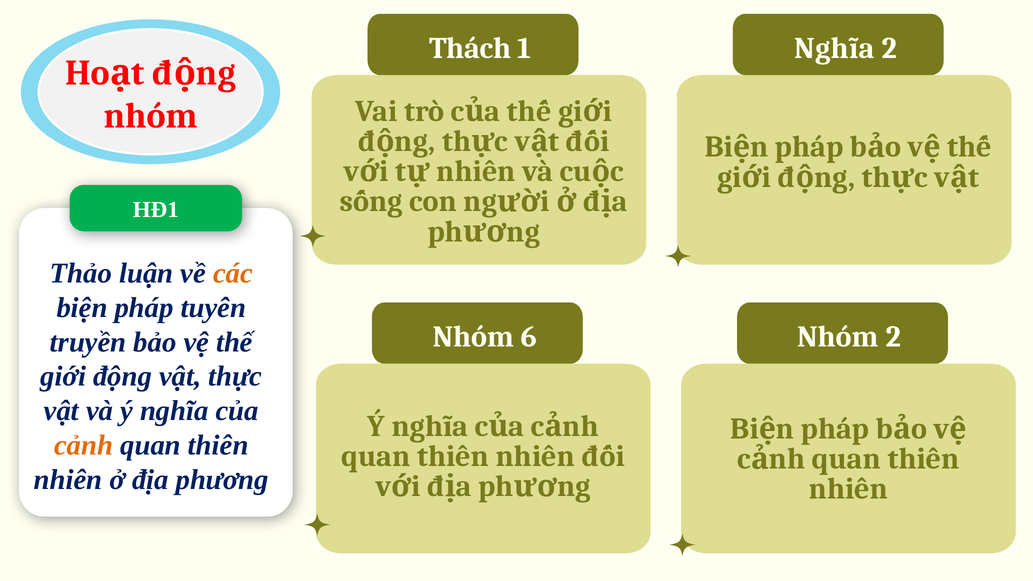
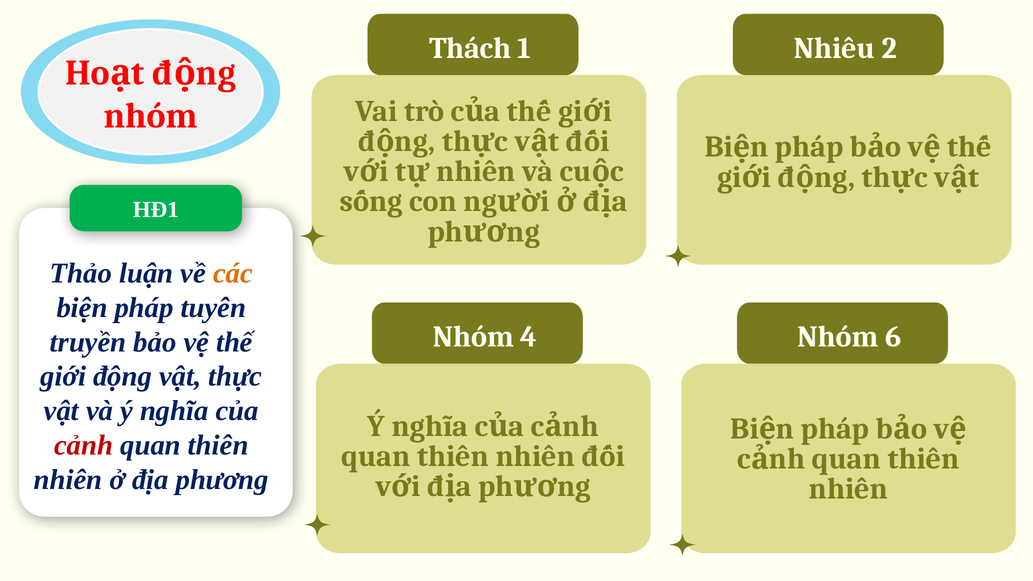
Nghĩa at (834, 48): Nghĩa -> Nhiều
6: 6 -> 4
Nhóm 2: 2 -> 6
cảnh colour: orange -> red
